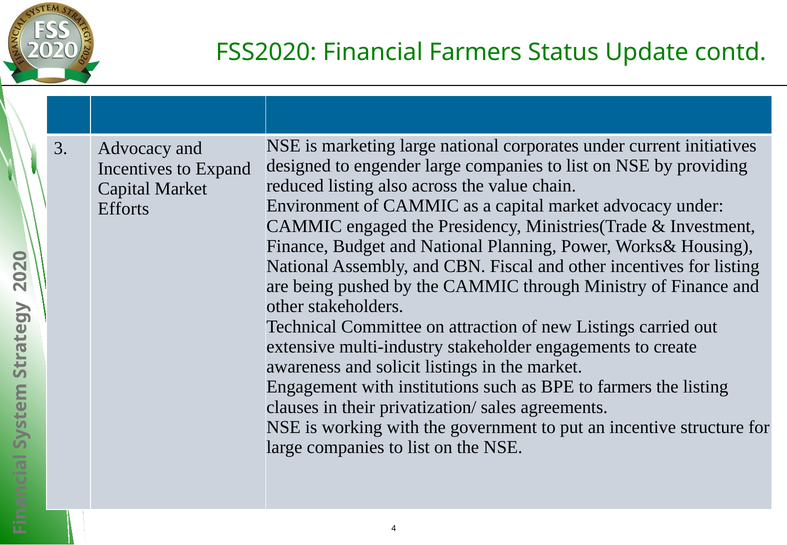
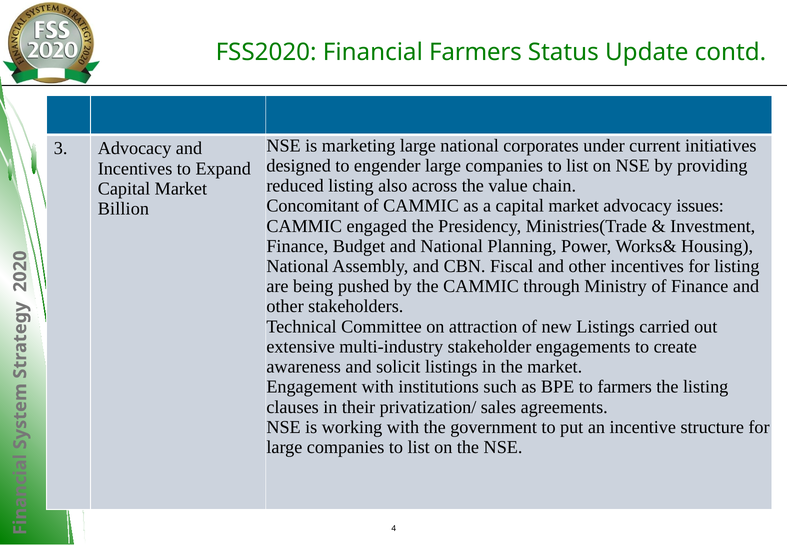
Environment: Environment -> Concomitant
advocacy under: under -> issues
Efforts: Efforts -> Billion
